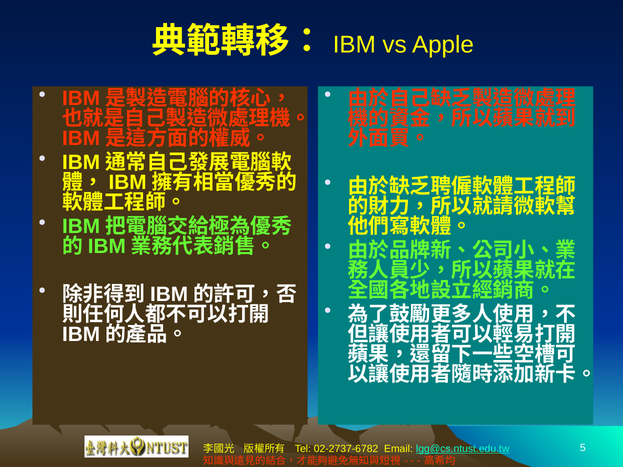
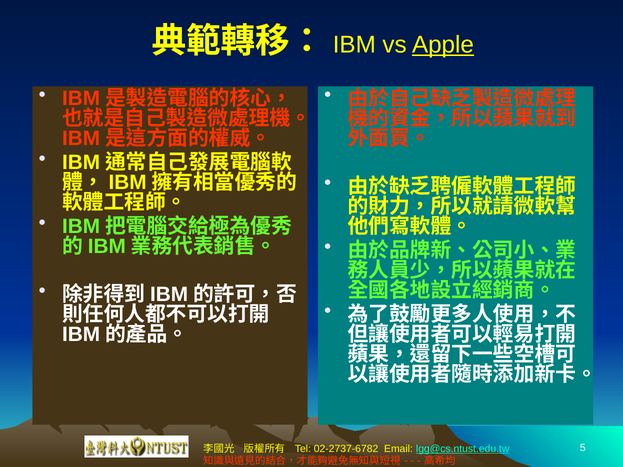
Apple underline: none -> present
